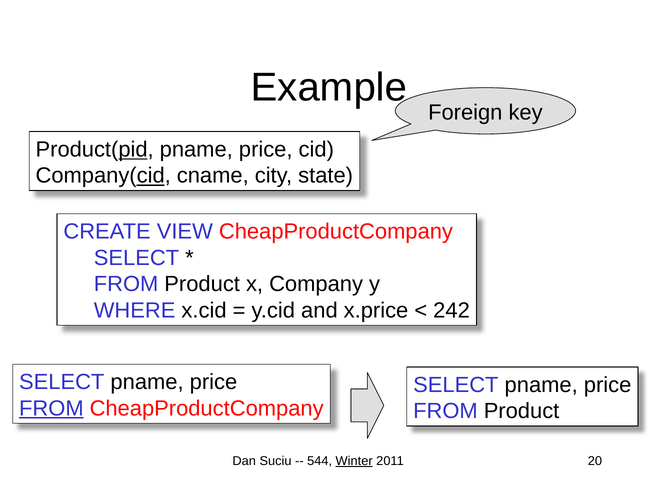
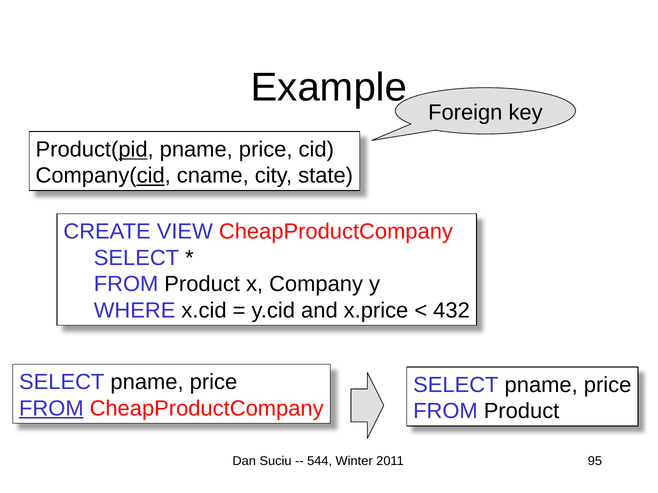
242: 242 -> 432
Winter underline: present -> none
20: 20 -> 95
